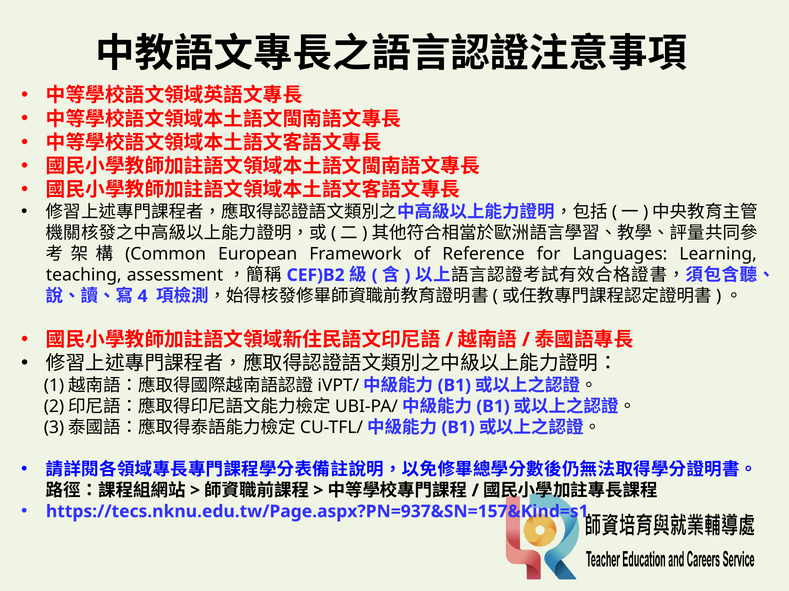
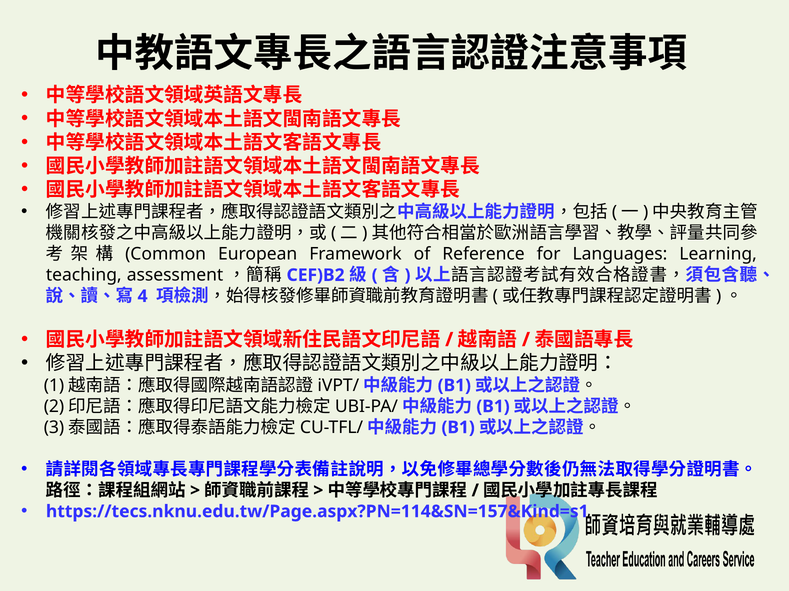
https://tecs.nknu.edu.tw/Page.aspx?PN=937&SN=157&Kind=s1: https://tecs.nknu.edu.tw/Page.aspx?PN=937&SN=157&Kind=s1 -> https://tecs.nknu.edu.tw/Page.aspx?PN=114&SN=157&Kind=s1
